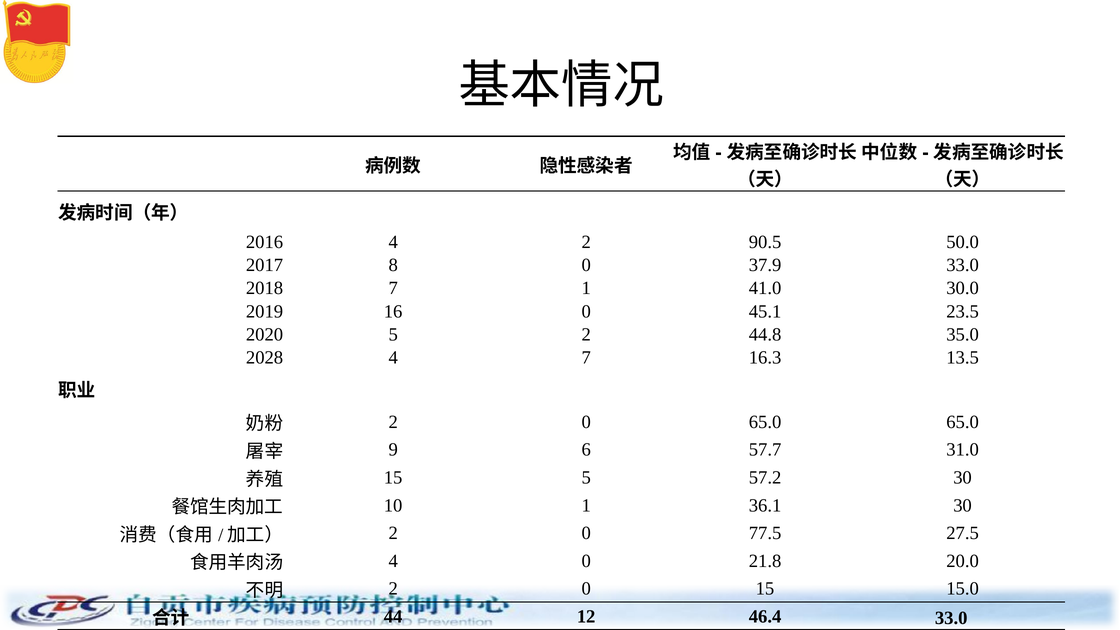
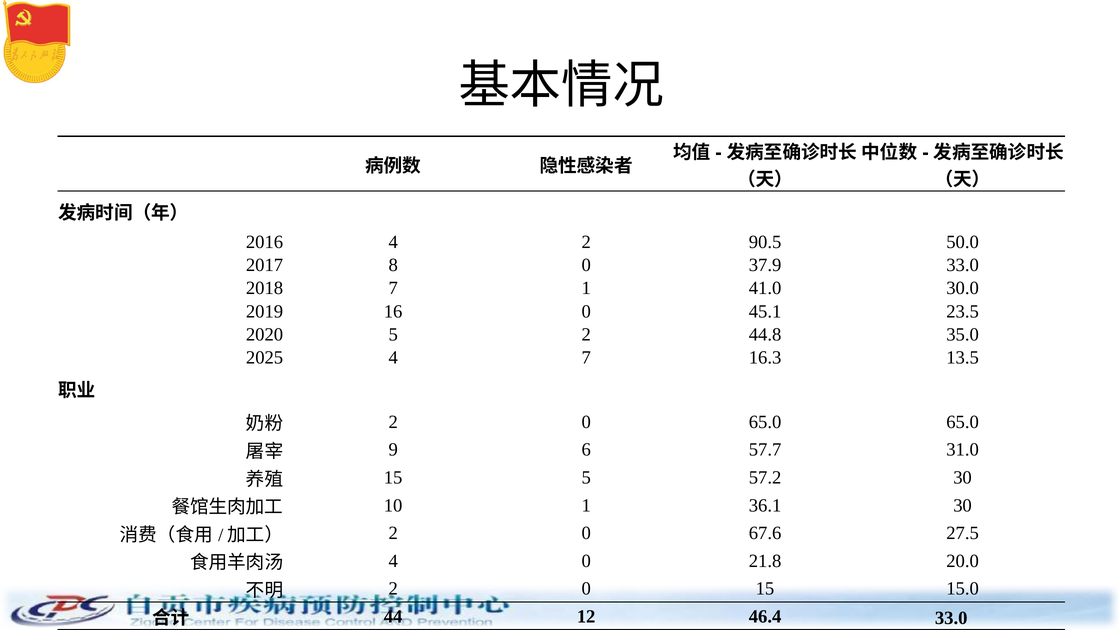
2028: 2028 -> 2025
77.5: 77.5 -> 67.6
